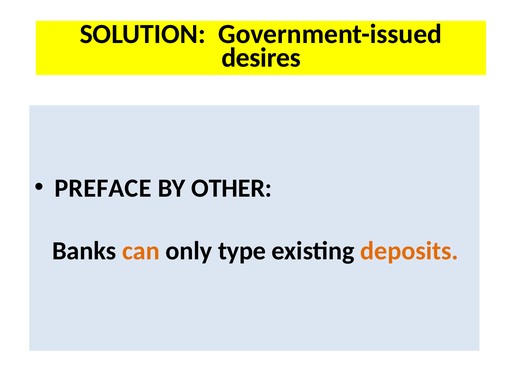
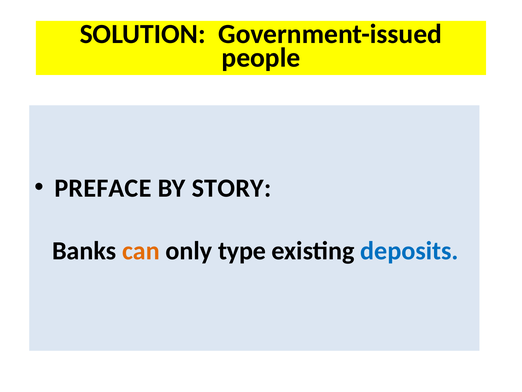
desires: desires -> people
OTHER: OTHER -> STORY
deposits colour: orange -> blue
